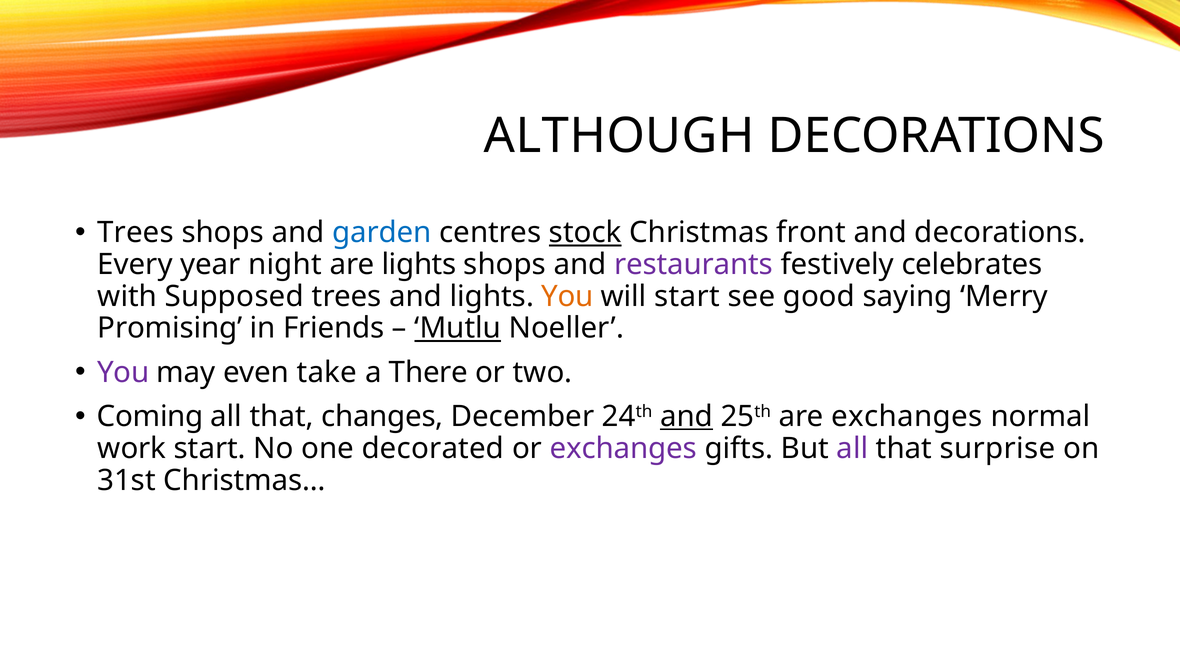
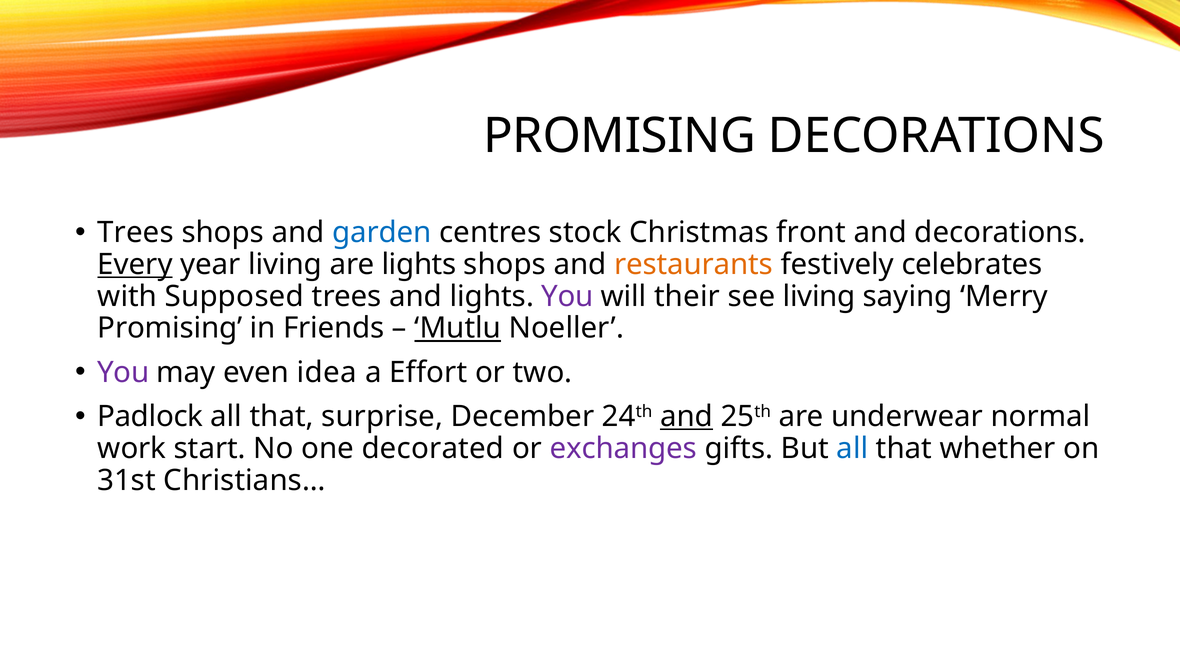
ALTHOUGH at (619, 136): ALTHOUGH -> PROMISING
stock underline: present -> none
Every underline: none -> present
year night: night -> living
restaurants colour: purple -> orange
You at (567, 296) colour: orange -> purple
will start: start -> their
see good: good -> living
take: take -> idea
There: There -> Effort
Coming: Coming -> Padlock
changes: changes -> surprise
are exchanges: exchanges -> underwear
all at (852, 448) colour: purple -> blue
surprise: surprise -> whether
Christmas…: Christmas… -> Christians…
